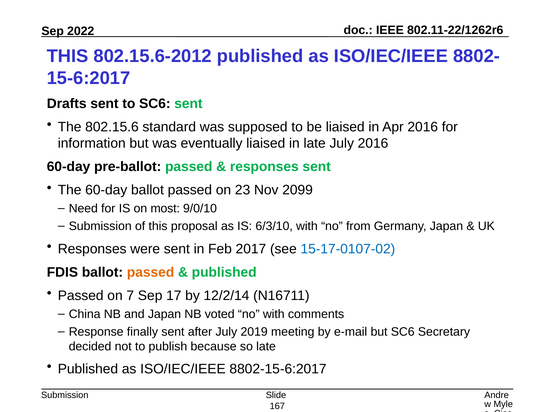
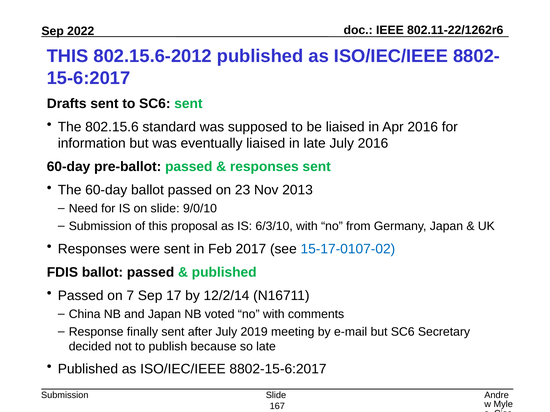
2099: 2099 -> 2013
on most: most -> slide
passed at (151, 272) colour: orange -> black
